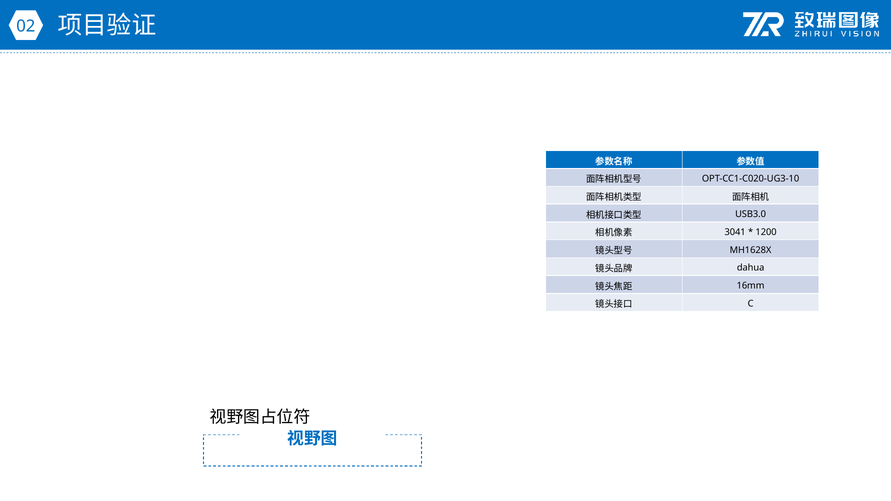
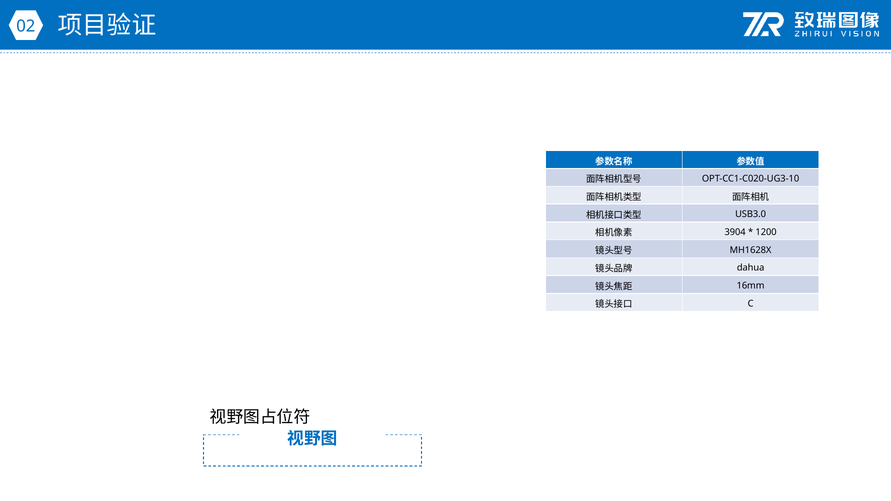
3041: 3041 -> 3904
